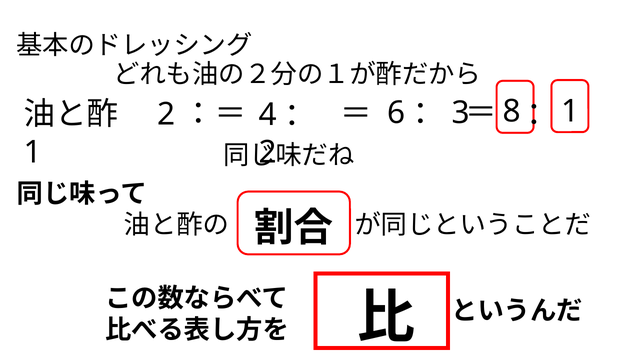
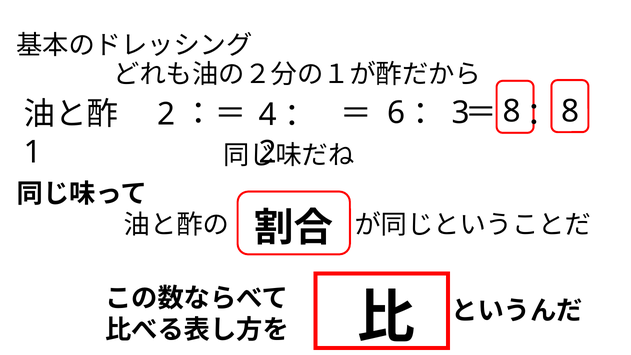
8 1: 1 -> 8
